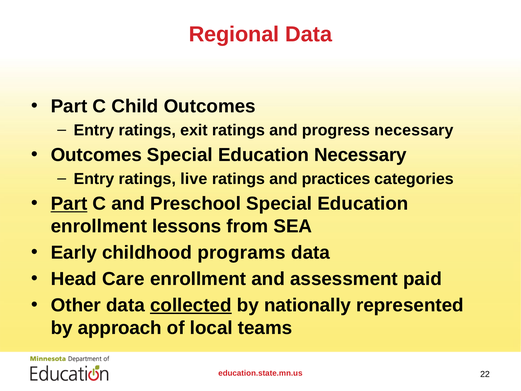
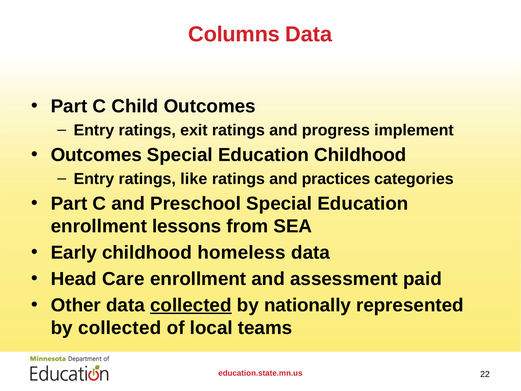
Regional: Regional -> Columns
progress necessary: necessary -> implement
Education Necessary: Necessary -> Childhood
live: live -> like
Part at (69, 204) underline: present -> none
programs: programs -> homeless
by approach: approach -> collected
